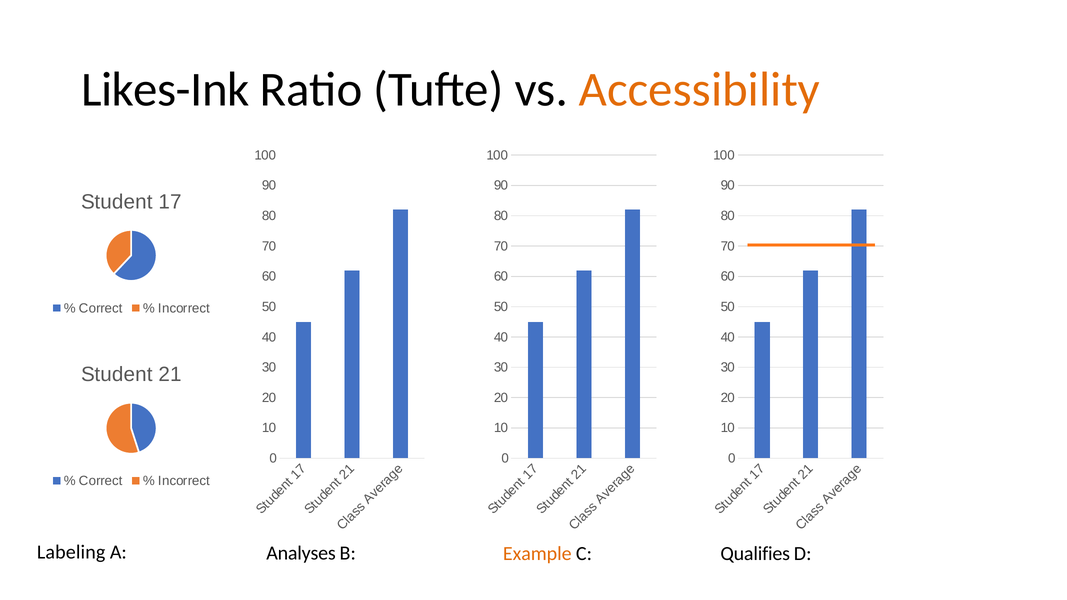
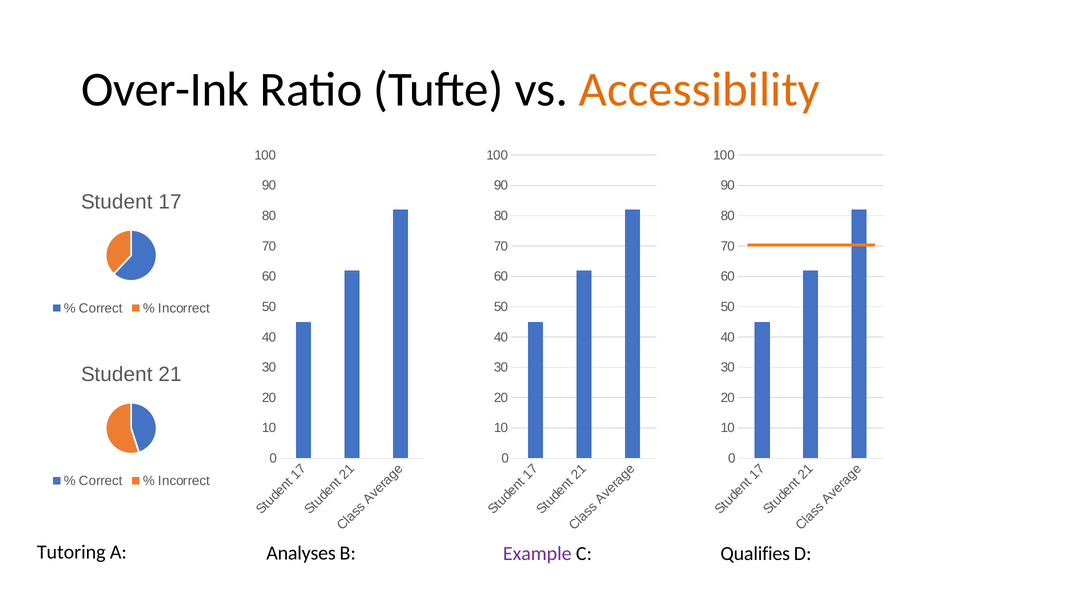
Likes-Ink: Likes-Ink -> Over-Ink
Labeling: Labeling -> Tutoring
Example colour: orange -> purple
